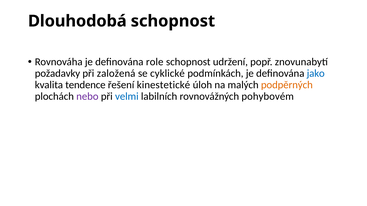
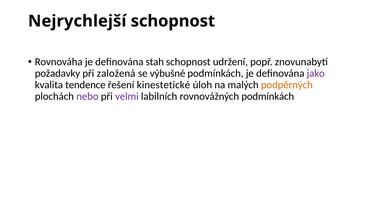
Dlouhodobá: Dlouhodobá -> Nejrychlejší
role: role -> stah
cyklické: cyklické -> výbušné
jako colour: blue -> purple
velmi colour: blue -> purple
rovnovážných pohybovém: pohybovém -> podmínkách
